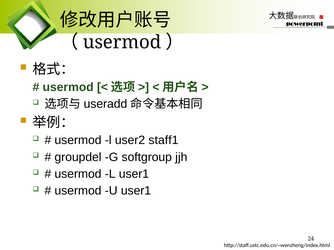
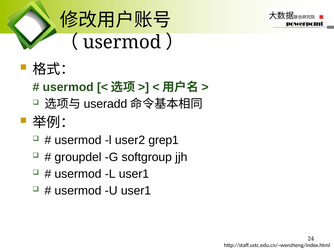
staff1: staff1 -> grep1
